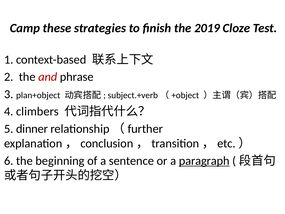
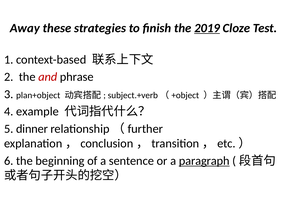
Camp: Camp -> Away
2019 underline: none -> present
climbers: climbers -> example
